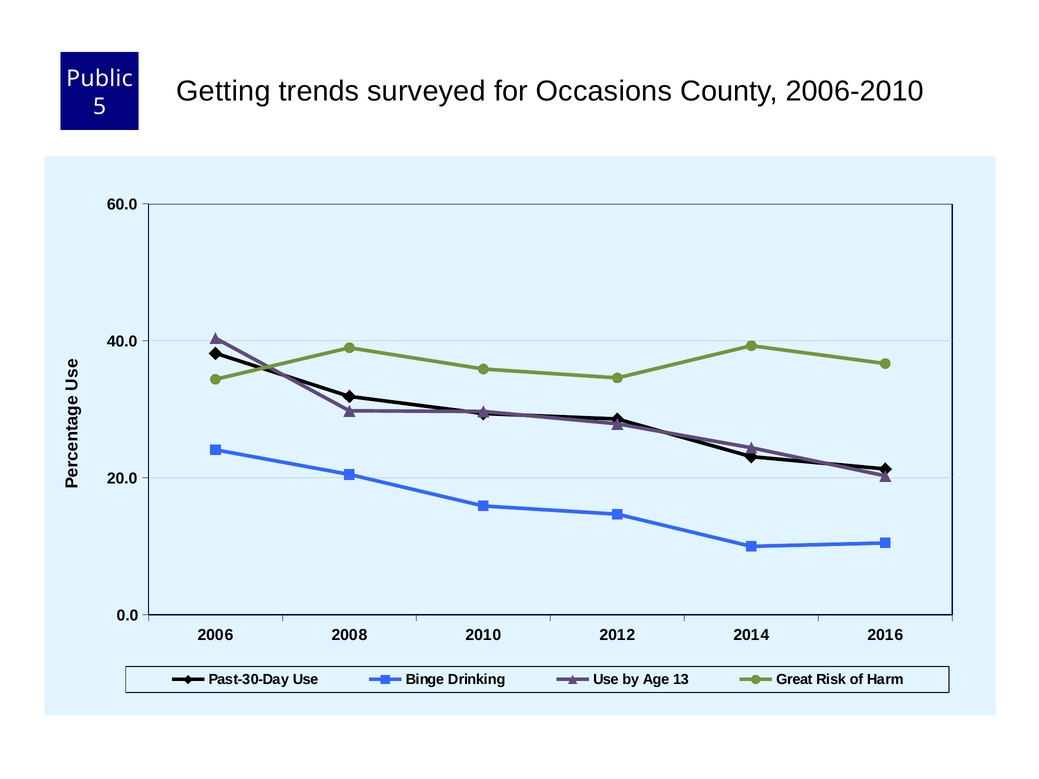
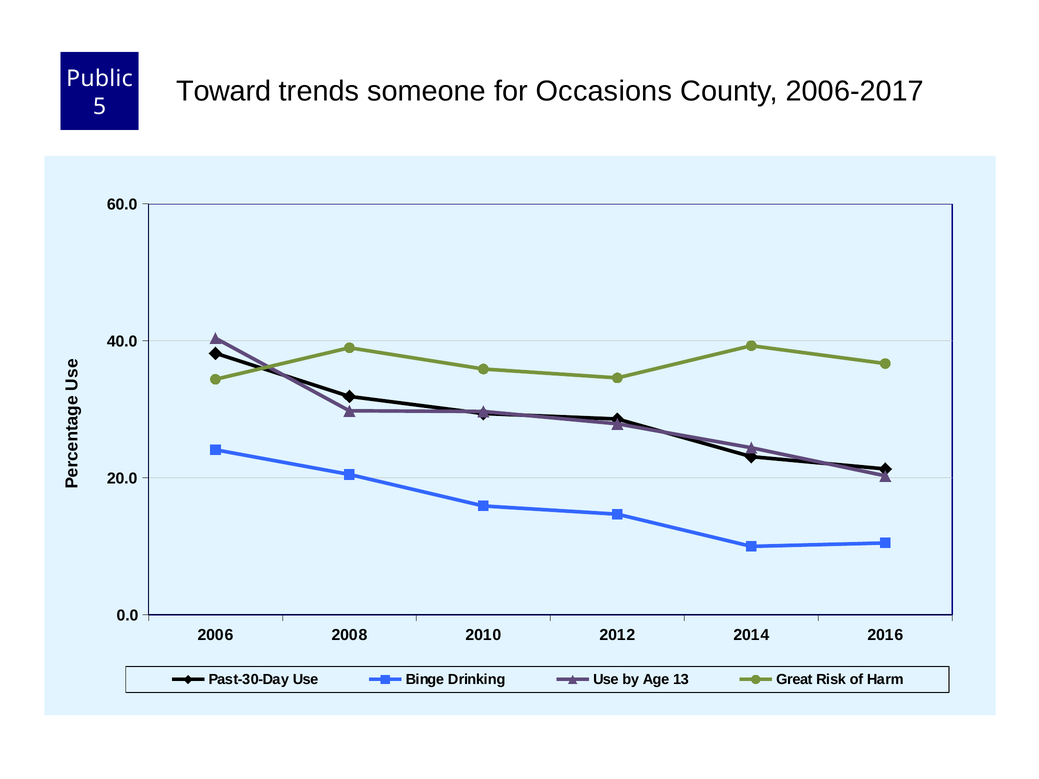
Getting: Getting -> Toward
surveyed: surveyed -> someone
2006-2010: 2006-2010 -> 2006-2017
